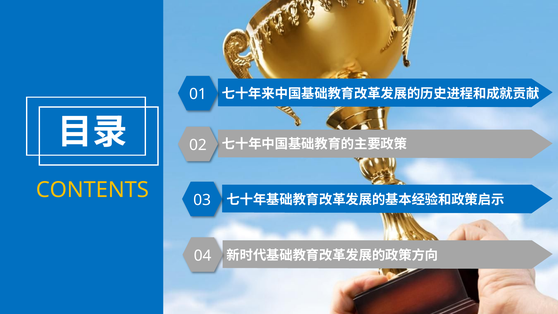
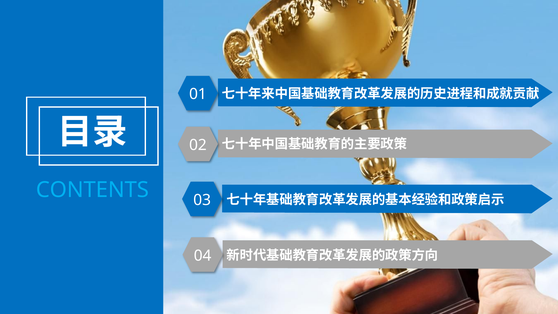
CONTENTS colour: yellow -> light blue
